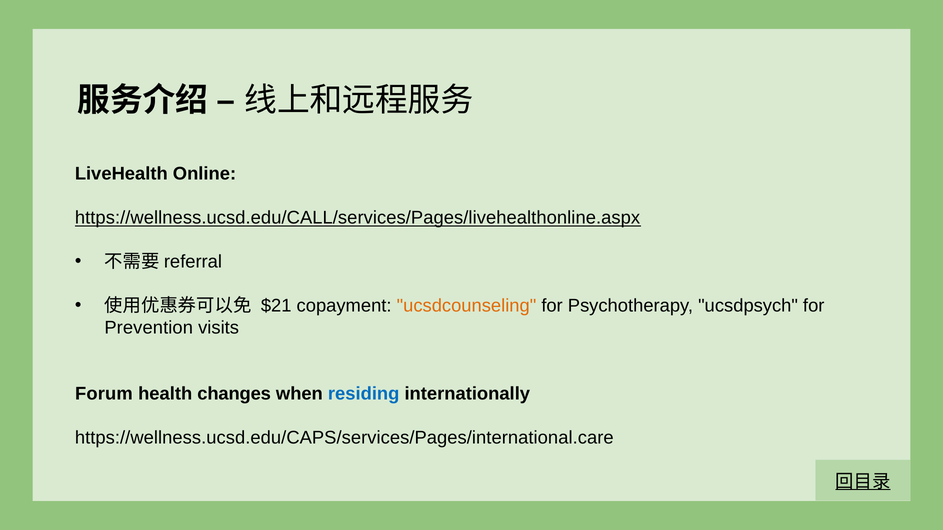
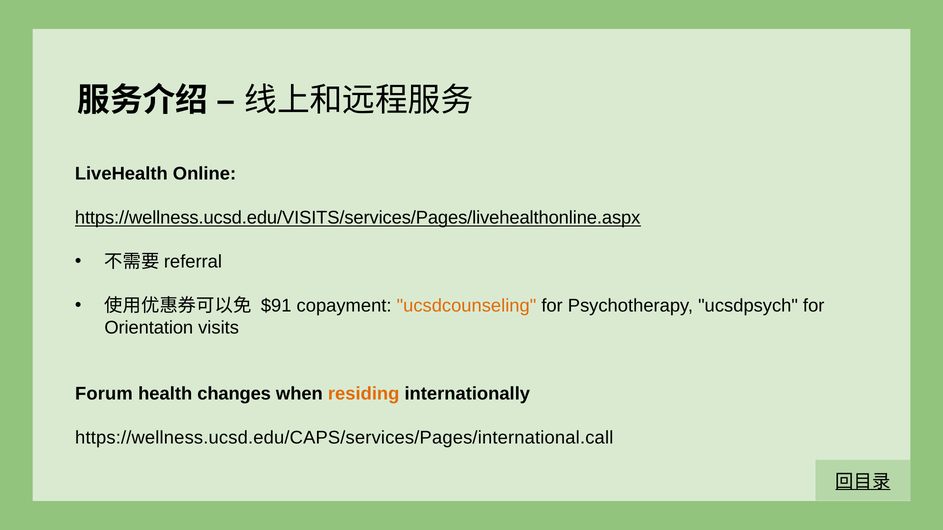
https://wellness.ucsd.edu/CALL/services/Pages/livehealthonline.aspx: https://wellness.ucsd.edu/CALL/services/Pages/livehealthonline.aspx -> https://wellness.ucsd.edu/VISITS/services/Pages/livehealthonline.aspx
$21: $21 -> $91
Prevention: Prevention -> Orientation
residing colour: blue -> orange
https://wellness.ucsd.edu/CAPS/services/Pages/international.care: https://wellness.ucsd.edu/CAPS/services/Pages/international.care -> https://wellness.ucsd.edu/CAPS/services/Pages/international.call
